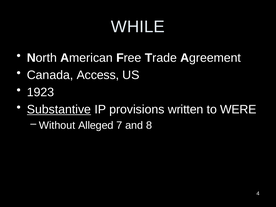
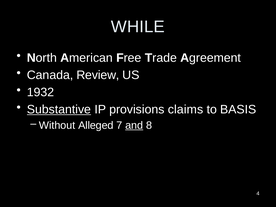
Access: Access -> Review
1923: 1923 -> 1932
written: written -> claims
WERE: WERE -> BASIS
and underline: none -> present
